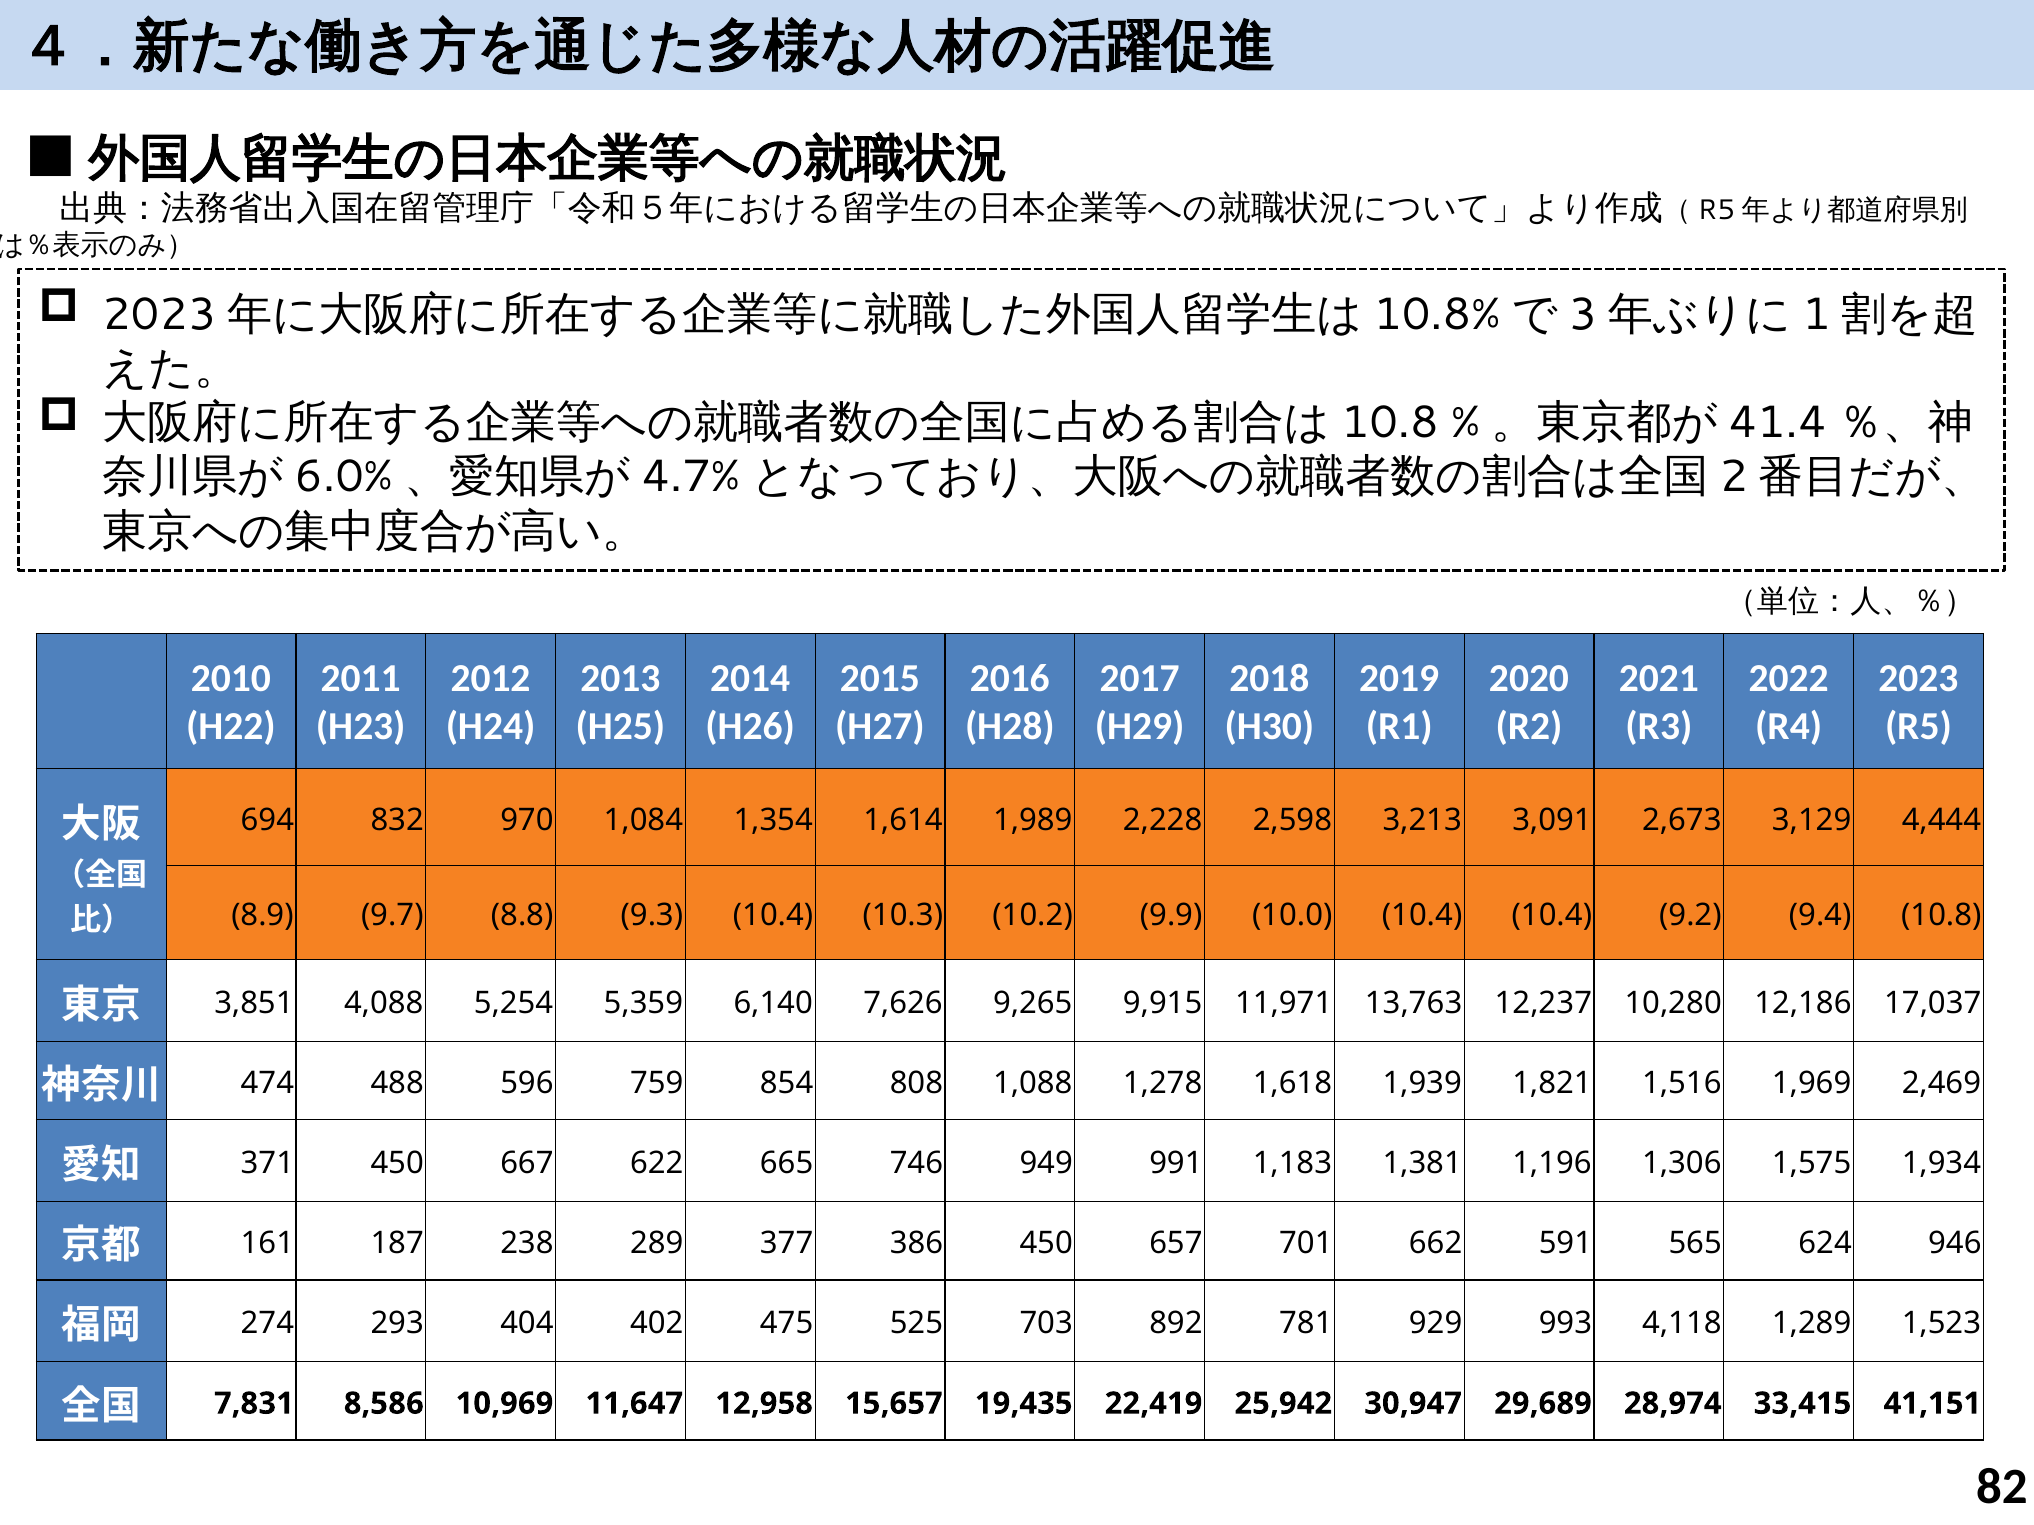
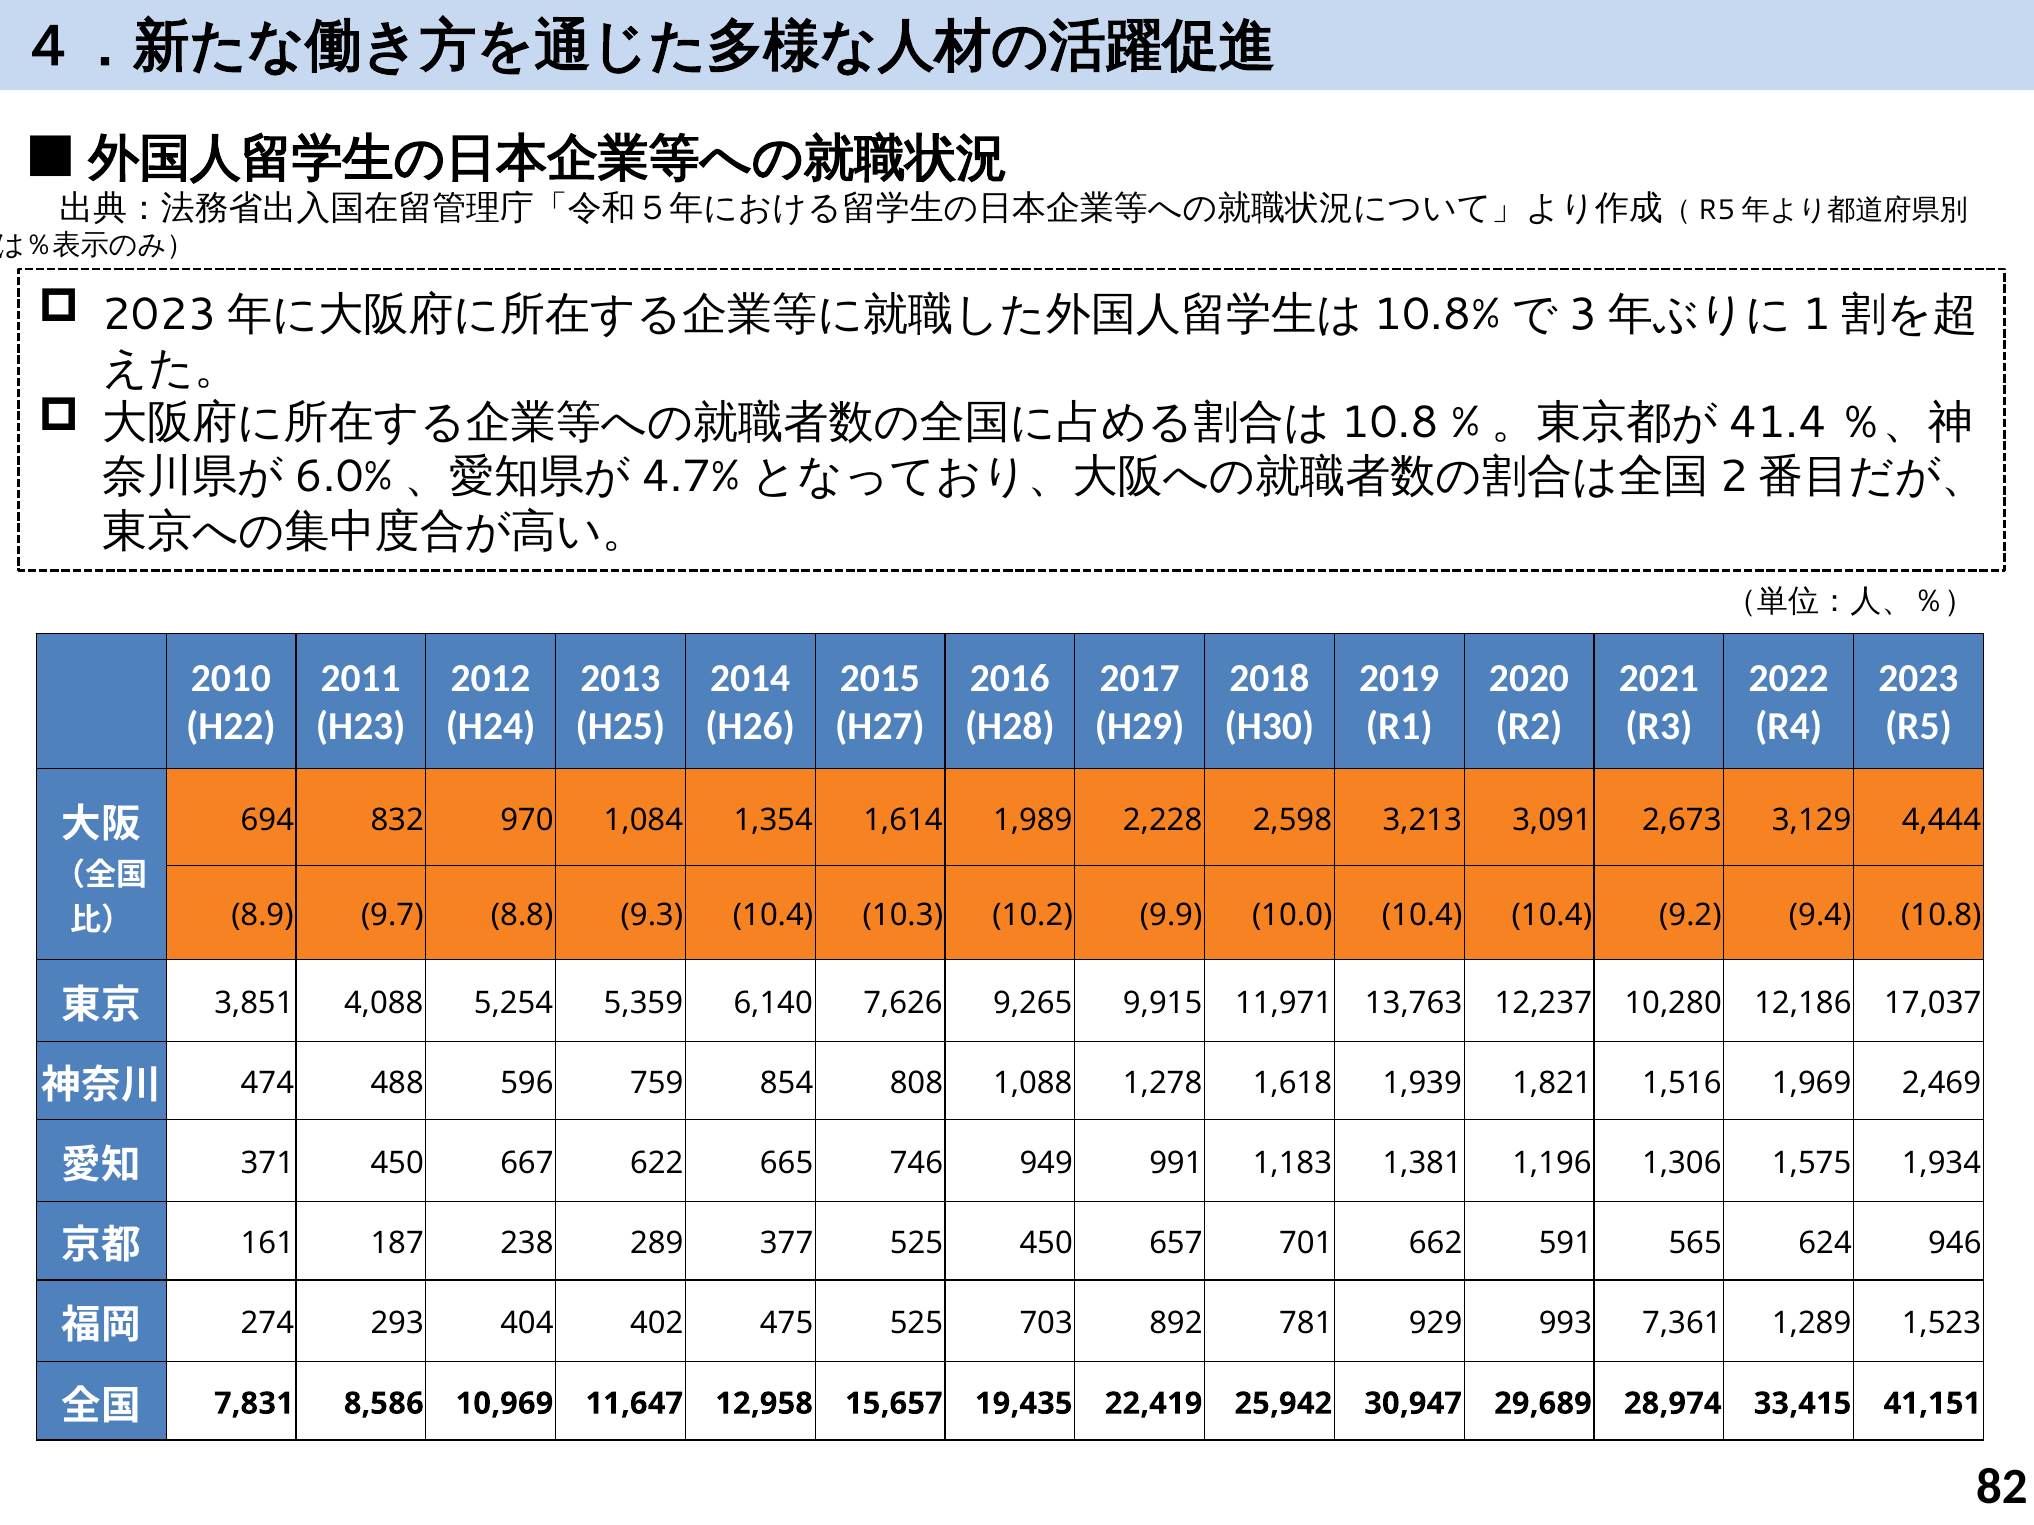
377 386: 386 -> 525
4,118: 4,118 -> 7,361
